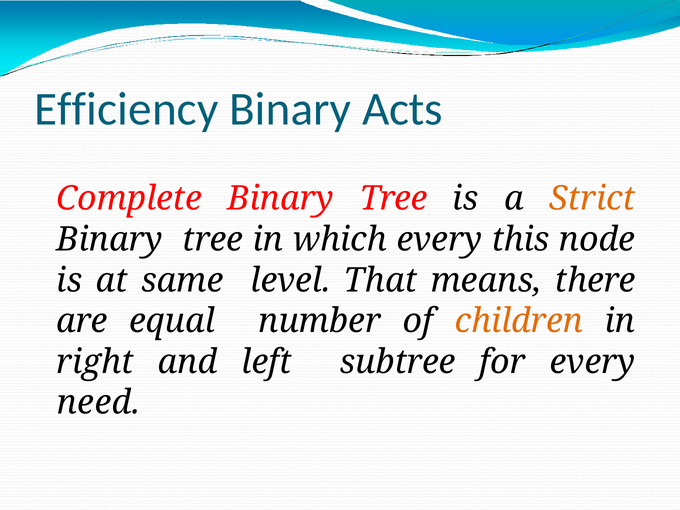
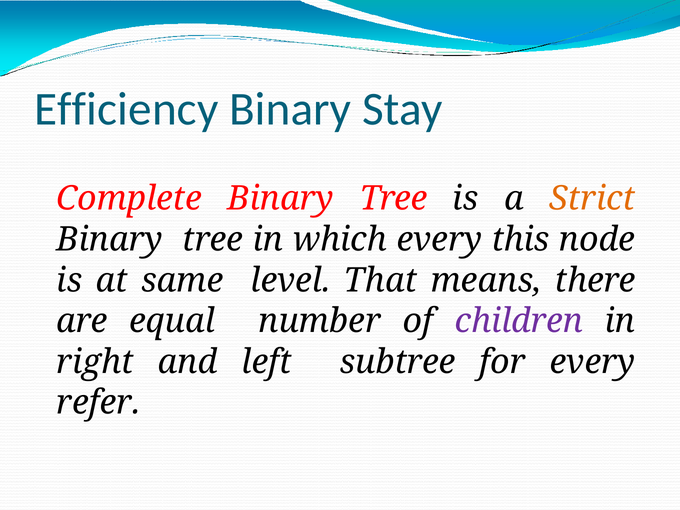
Acts: Acts -> Stay
children colour: orange -> purple
need: need -> refer
